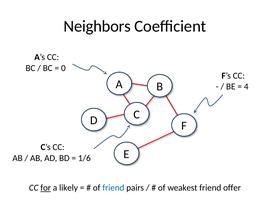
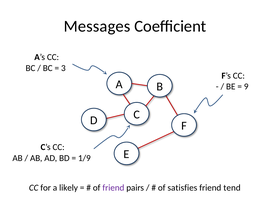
Neighbors: Neighbors -> Messages
0: 0 -> 3
4: 4 -> 9
1/6: 1/6 -> 1/9
for underline: present -> none
friend at (113, 187) colour: blue -> purple
weakest: weakest -> satisfies
offer: offer -> tend
